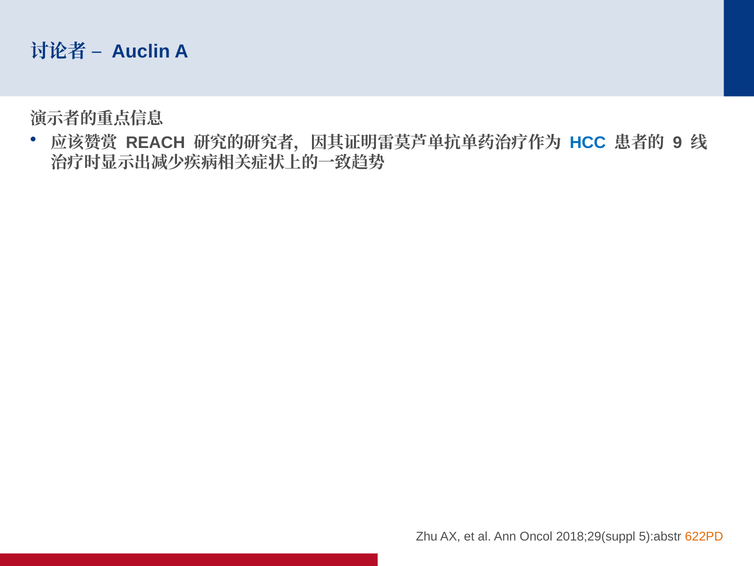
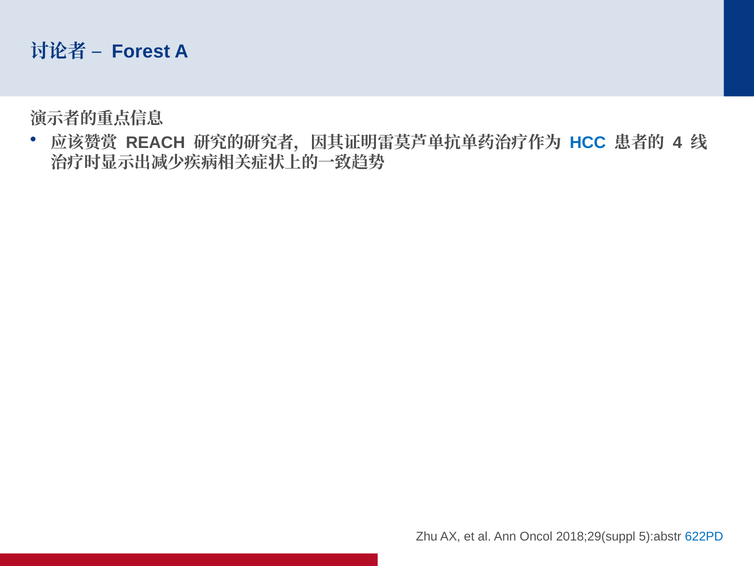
Auclin: Auclin -> Forest
9: 9 -> 4
622PD colour: orange -> blue
